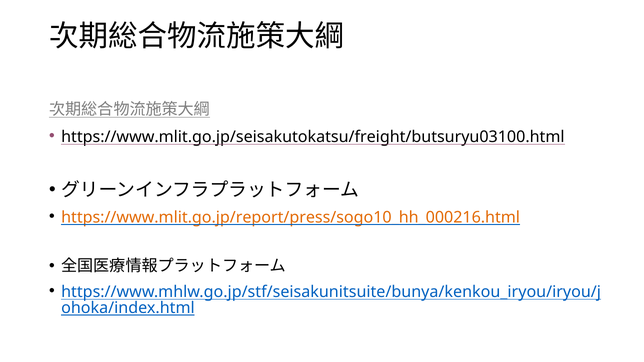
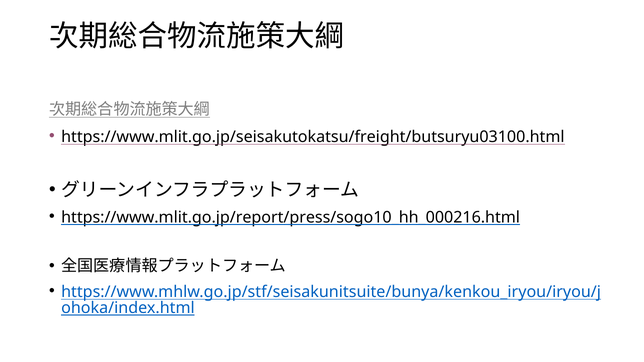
https://www.mlit.go.jp/report/press/sogo10_hh_000216.html colour: orange -> black
